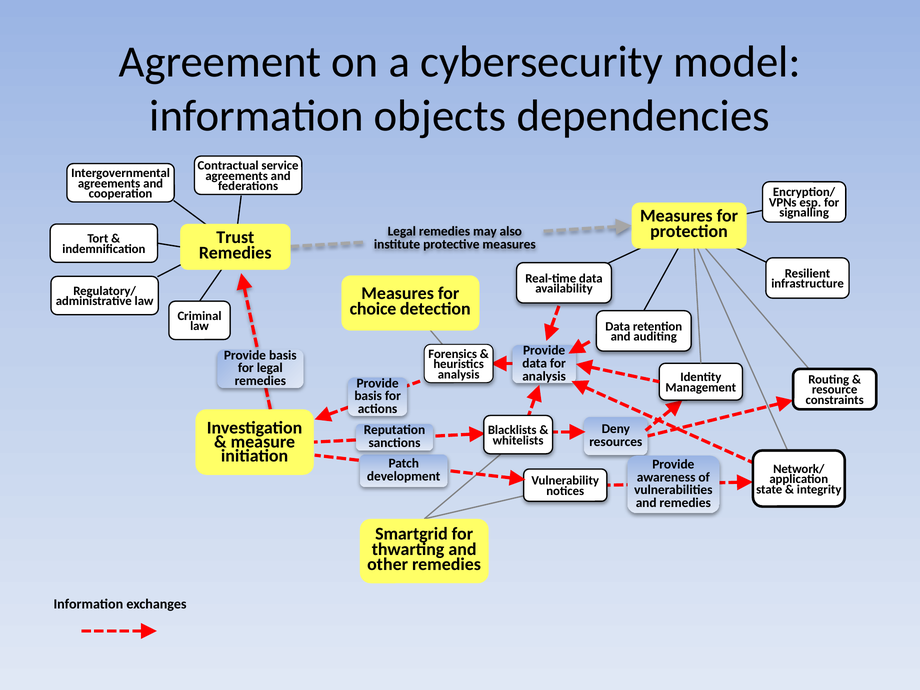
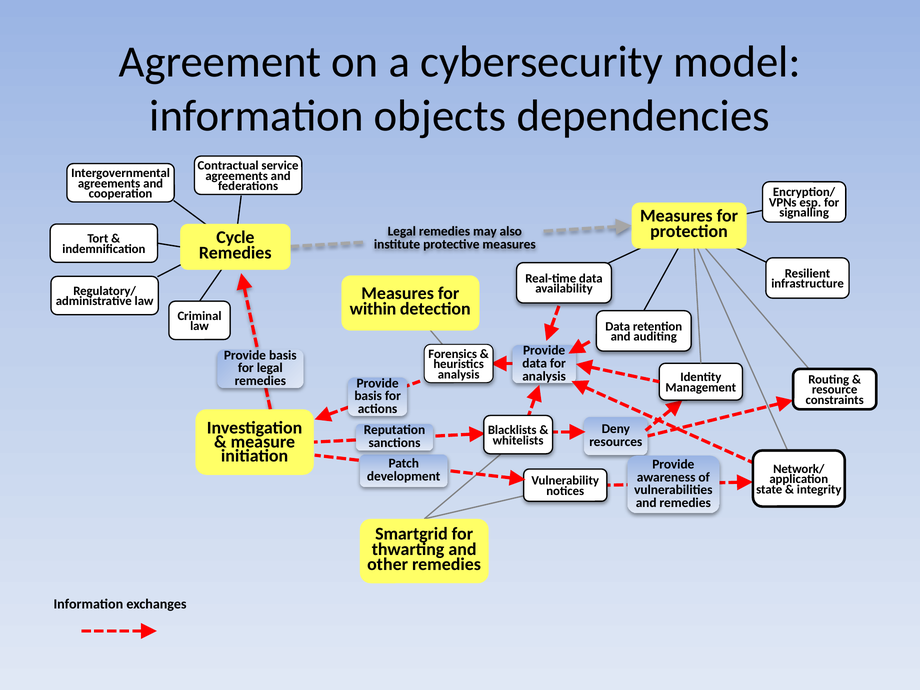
Trust: Trust -> Cycle
choice: choice -> within
